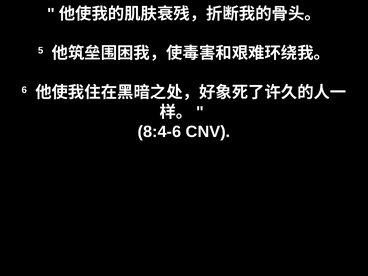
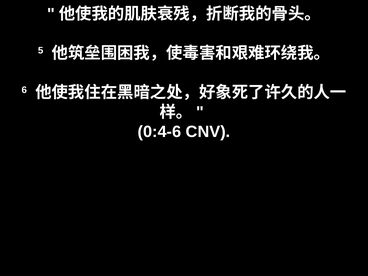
8:4-6: 8:4-6 -> 0:4-6
